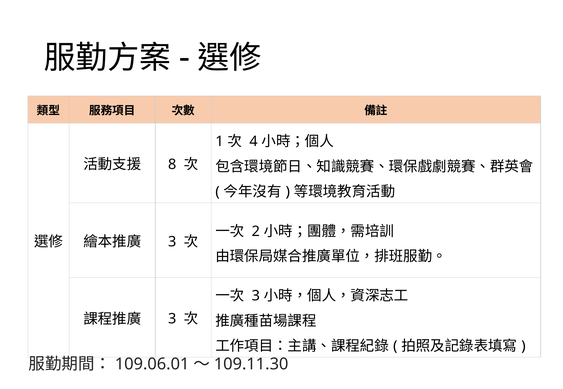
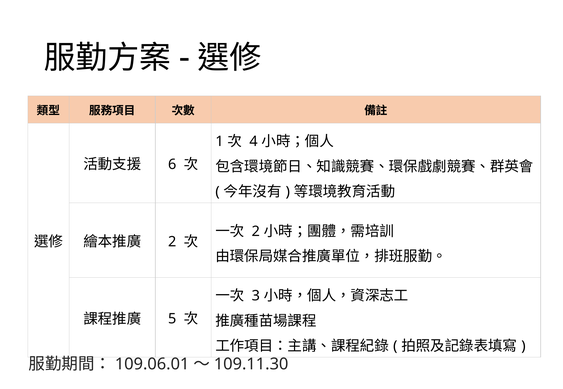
8: 8 -> 6
3 at (172, 242): 3 -> 2
3 at (172, 320): 3 -> 5
